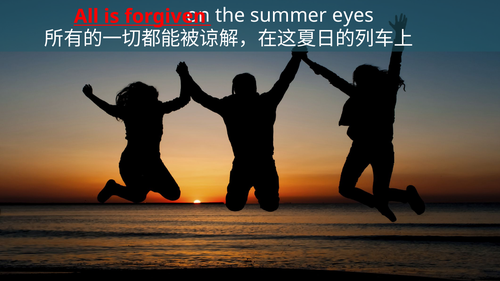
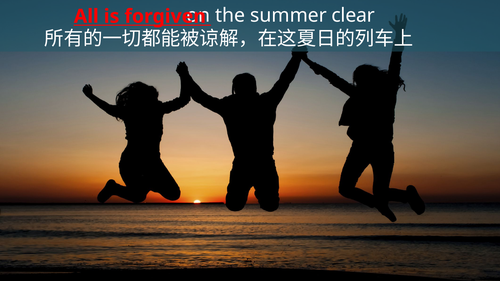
eyes: eyes -> clear
